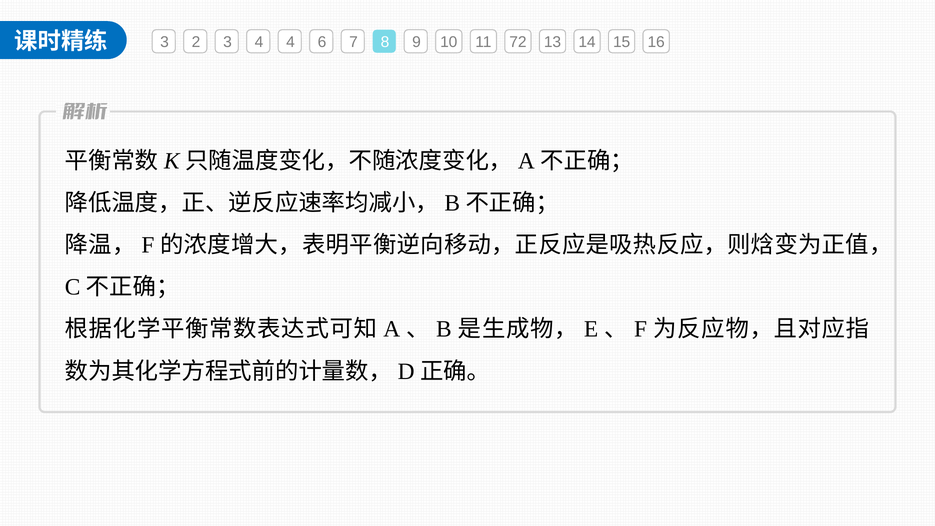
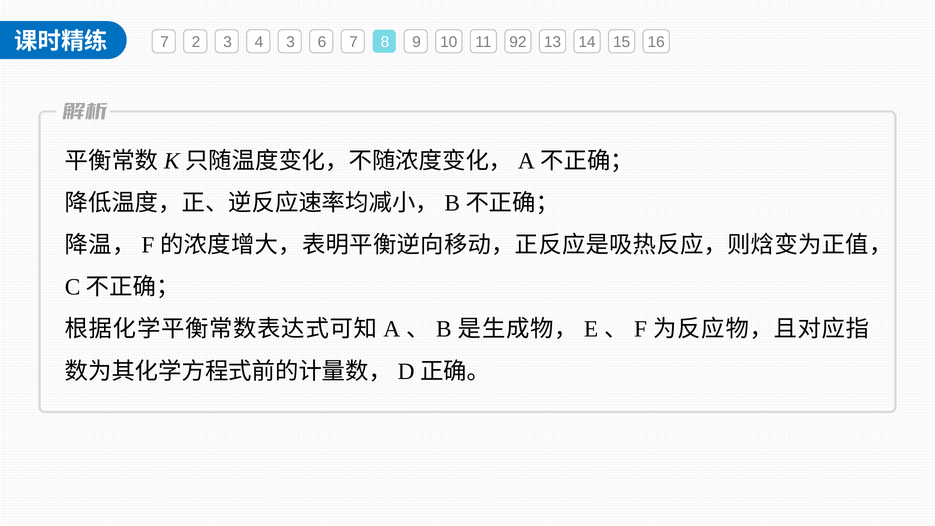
3 at (165, 42): 3 -> 7
4 4: 4 -> 3
72: 72 -> 92
